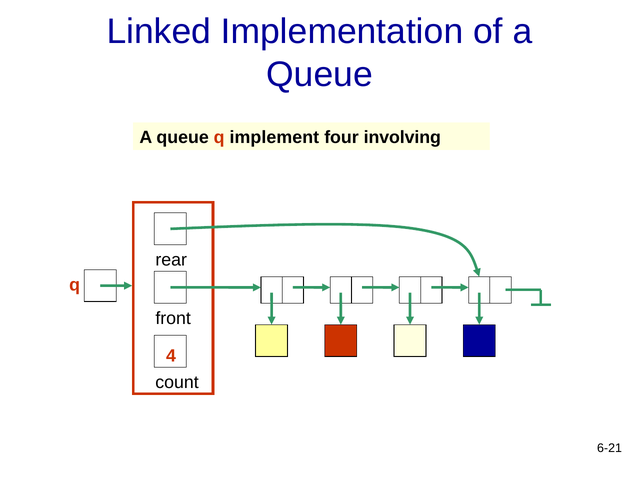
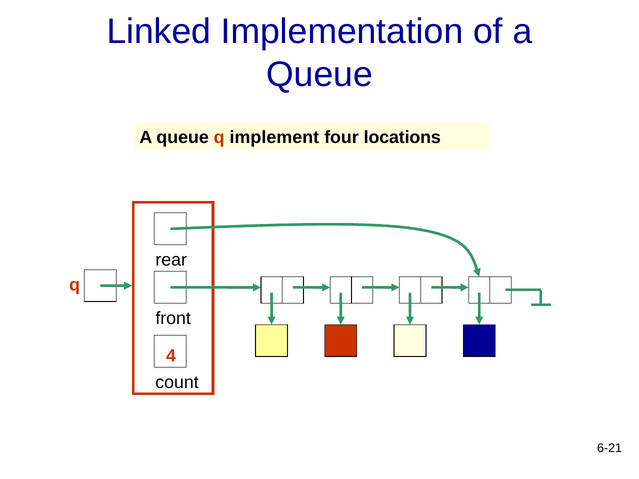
involving: involving -> locations
